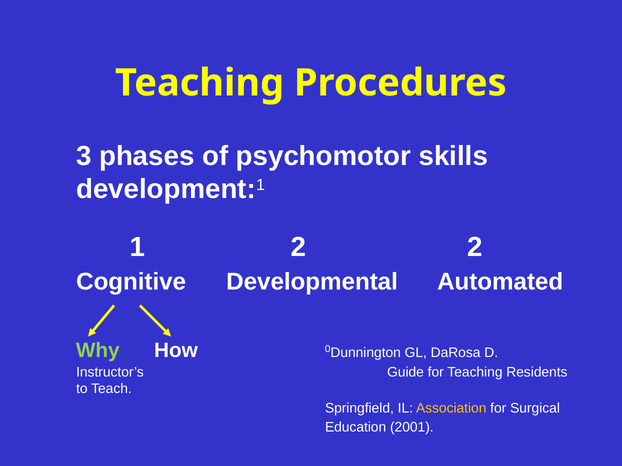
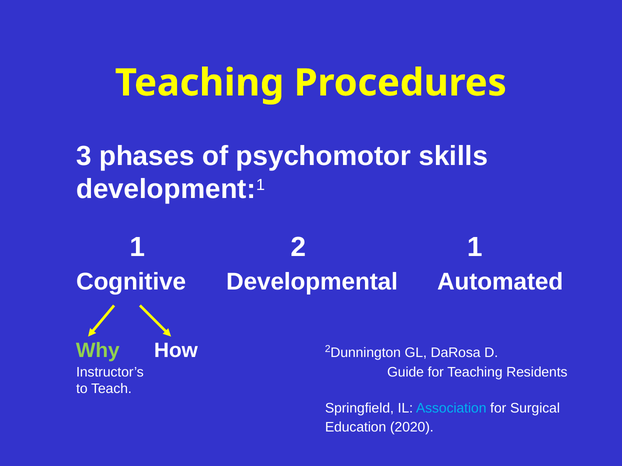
2 2: 2 -> 1
How 0: 0 -> 2
Association colour: yellow -> light blue
2001: 2001 -> 2020
